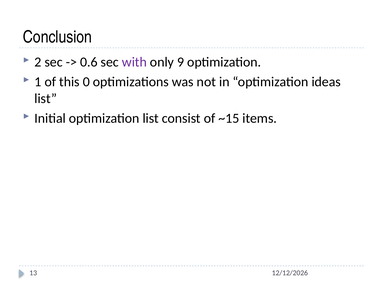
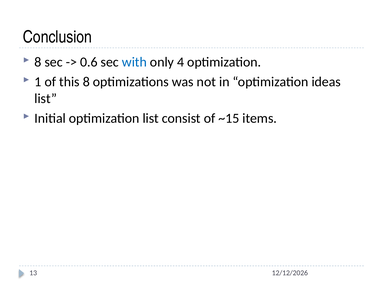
2 at (38, 62): 2 -> 8
with colour: purple -> blue
9: 9 -> 4
this 0: 0 -> 8
